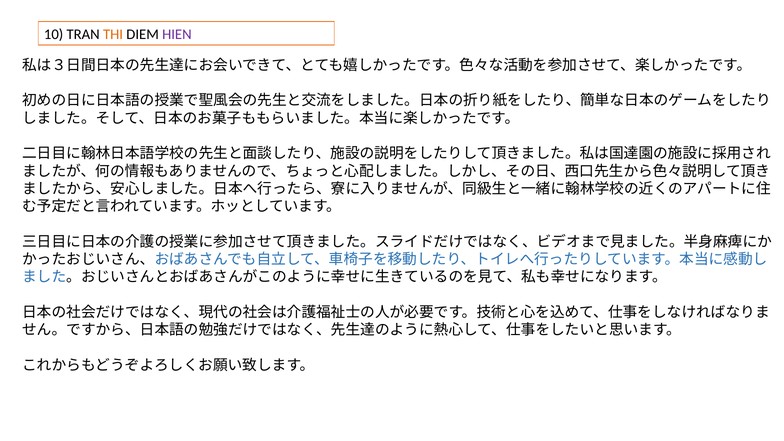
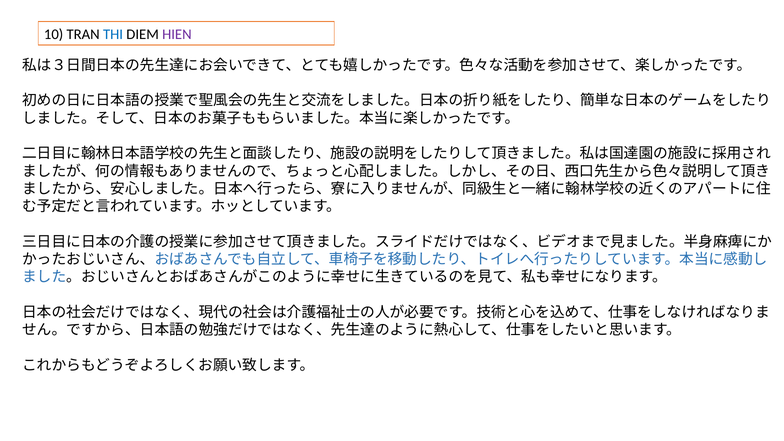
THI colour: orange -> blue
